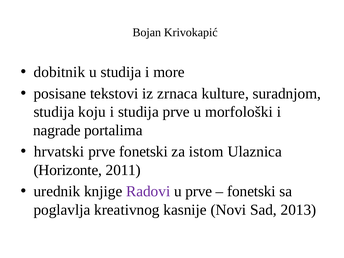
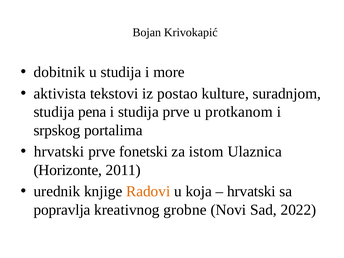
posisane: posisane -> aktivista
zrnaca: zrnaca -> postao
koju: koju -> pena
morfološki: morfološki -> protkanom
nagrade: nagrade -> srpskog
Radovi colour: purple -> orange
u prve: prve -> koja
fonetski at (251, 191): fonetski -> hrvatski
poglavlja: poglavlja -> popravlja
kasnije: kasnije -> grobne
2013: 2013 -> 2022
